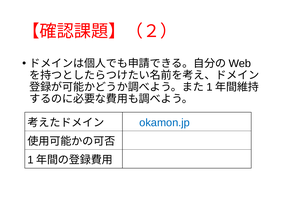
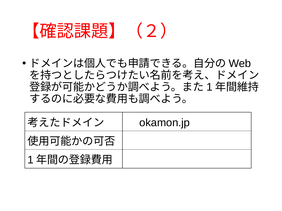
okamon.jp colour: blue -> black
